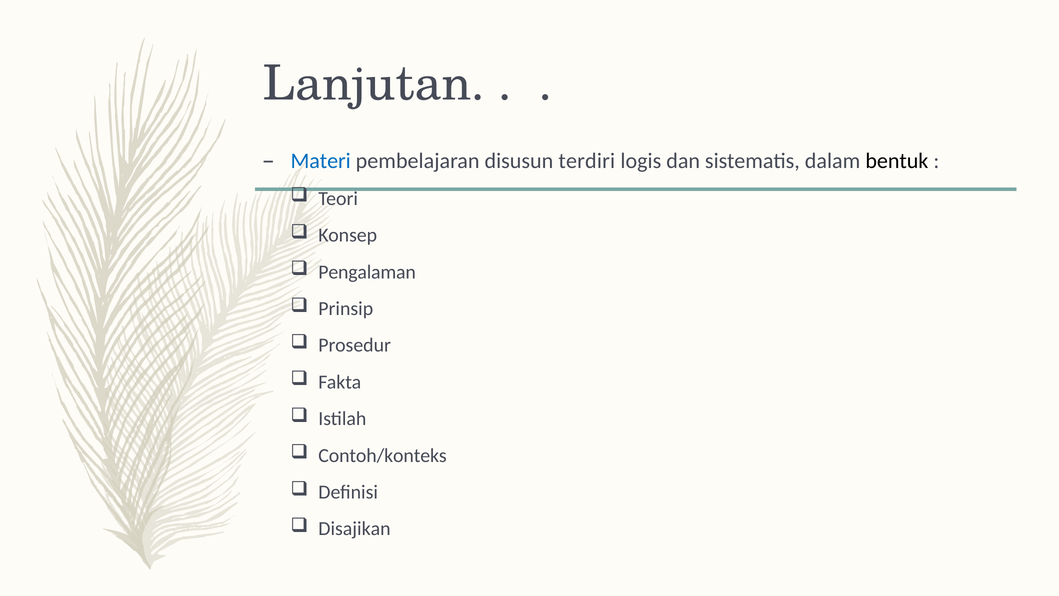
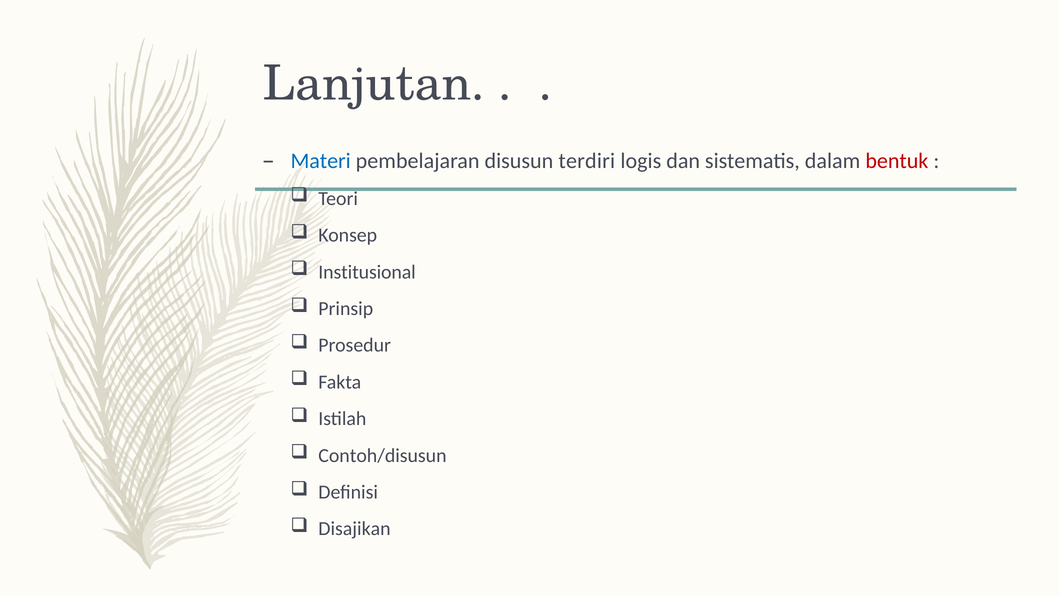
bentuk colour: black -> red
Pengalaman: Pengalaman -> Institusional
Contoh/konteks: Contoh/konteks -> Contoh/disusun
